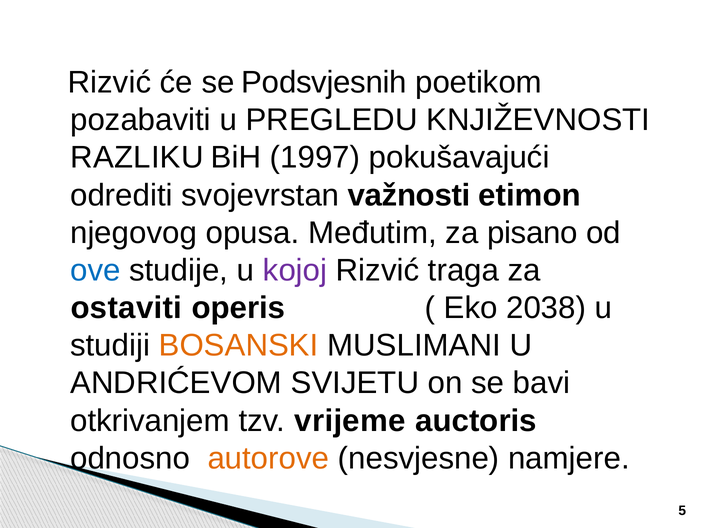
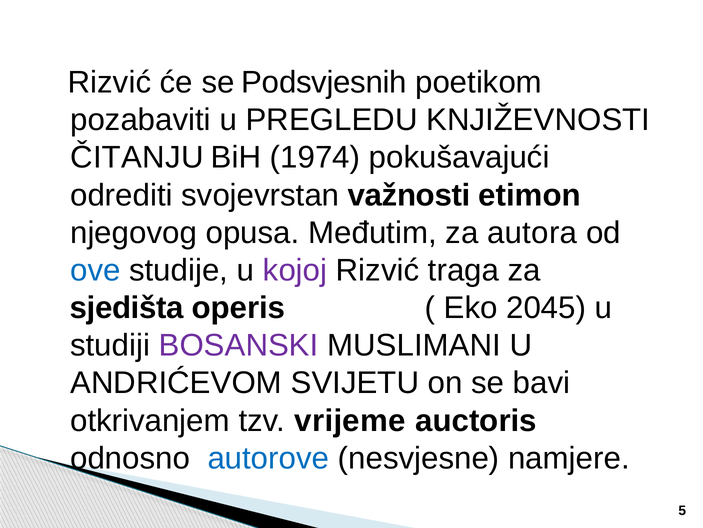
RAZLIKU: RAZLIKU -> ČITANJU
1997: 1997 -> 1974
pisano: pisano -> autora
ostaviti: ostaviti -> sjedišta
2038: 2038 -> 2045
BOSANSKI colour: orange -> purple
autorove colour: orange -> blue
